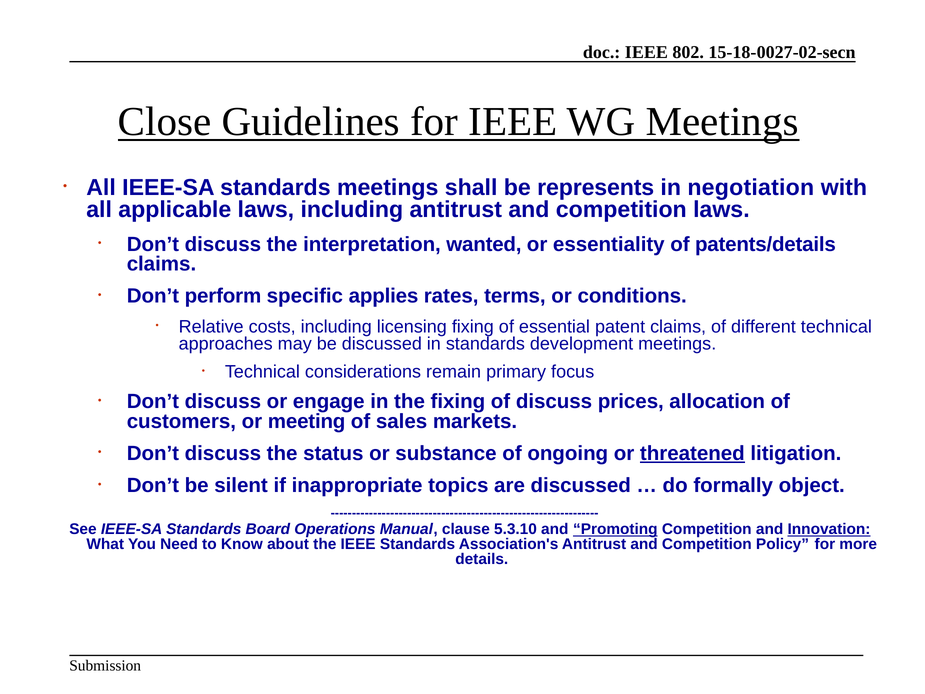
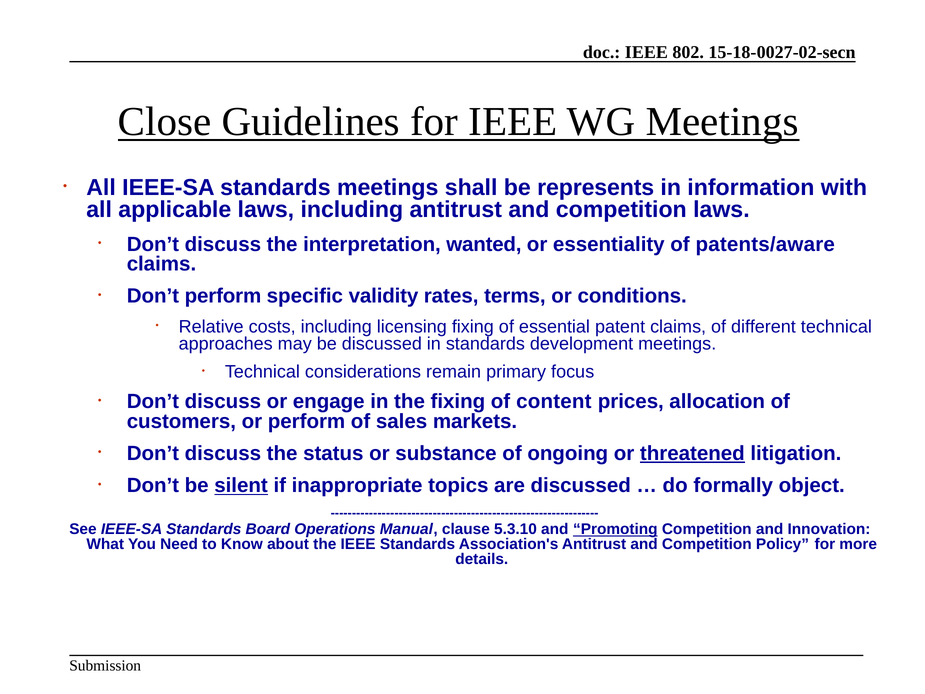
negotiation: negotiation -> information
patents/details: patents/details -> patents/aware
applies: applies -> validity
of discuss: discuss -> content
or meeting: meeting -> perform
silent underline: none -> present
Innovation underline: present -> none
